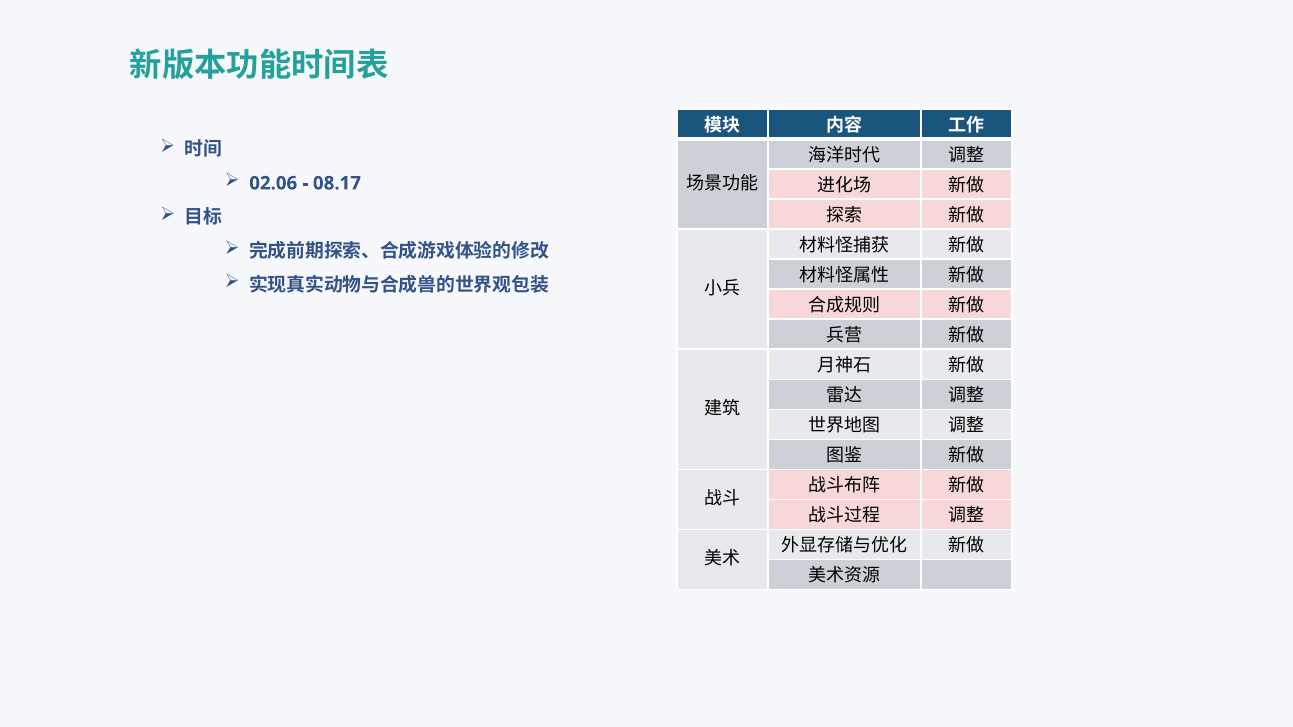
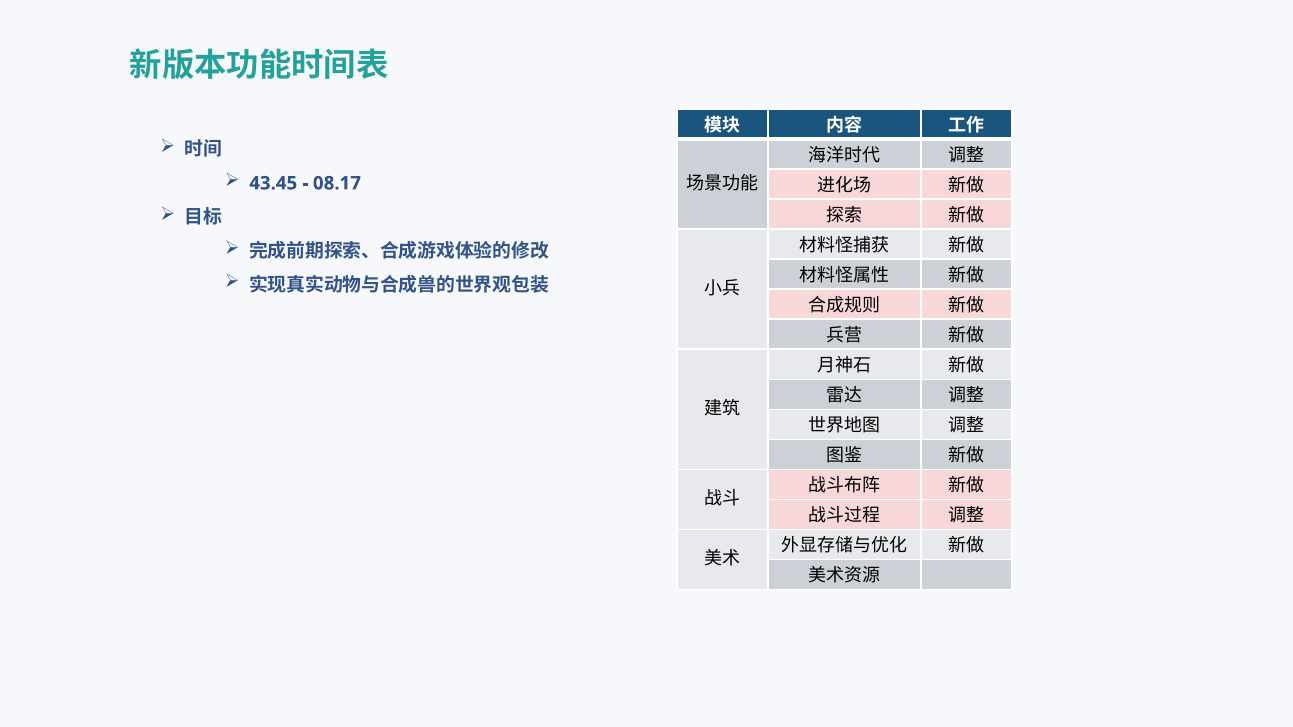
02.06: 02.06 -> 43.45
